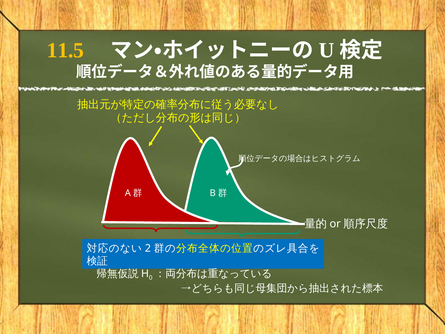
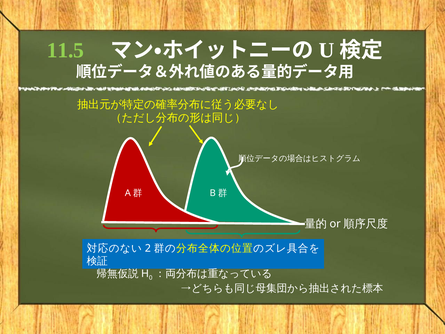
11.5 colour: yellow -> light green
